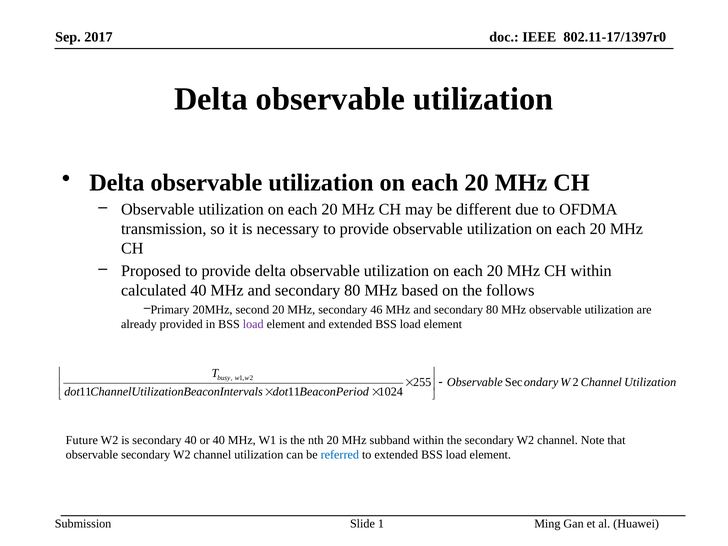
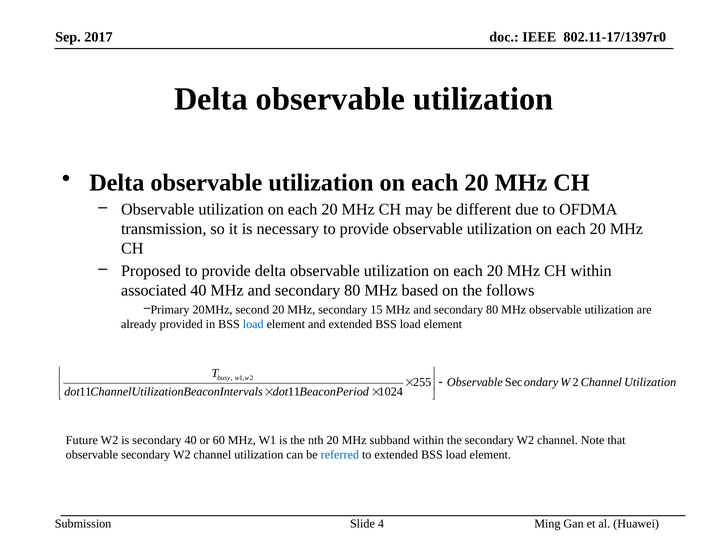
calculated: calculated -> associated
46: 46 -> 15
load at (253, 324) colour: purple -> blue
or 40: 40 -> 60
Slide 1: 1 -> 4
